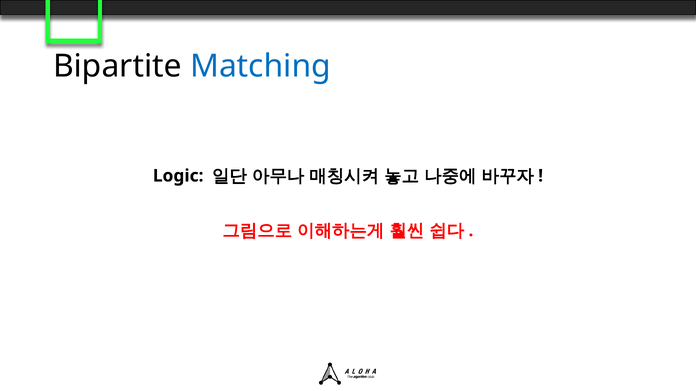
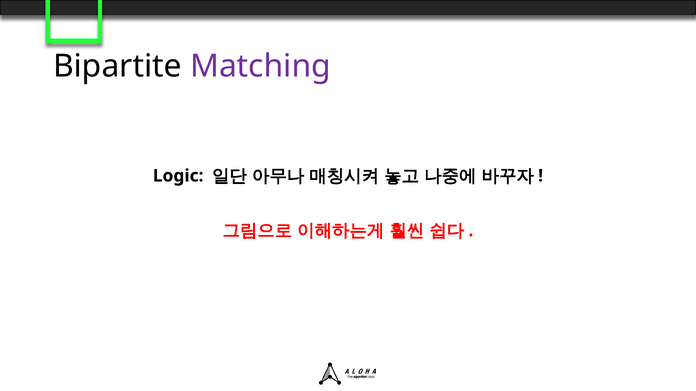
Matching colour: blue -> purple
